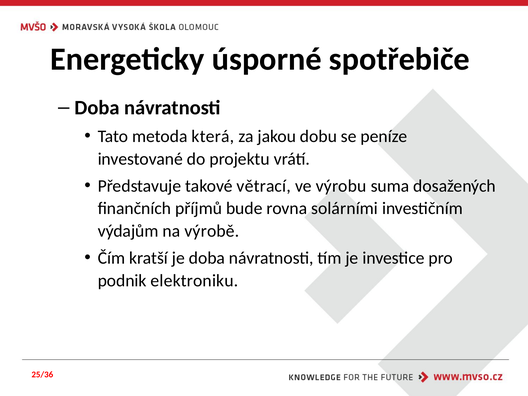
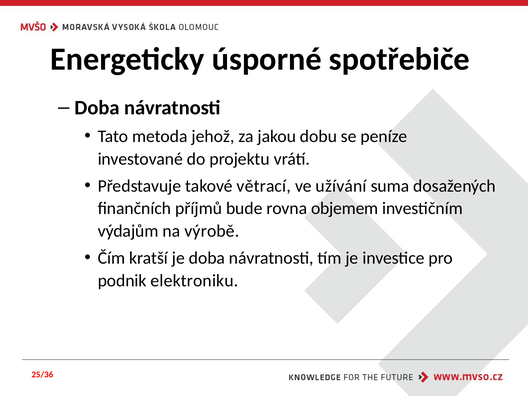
která: která -> jehož
výrobu: výrobu -> užívání
solárními: solárními -> objemem
